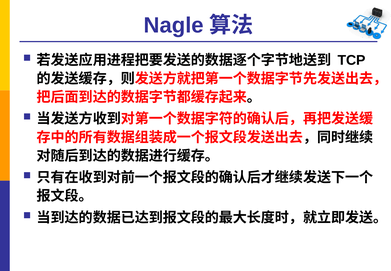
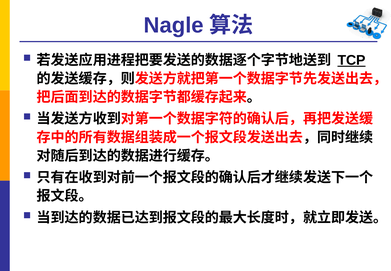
TCP underline: none -> present
